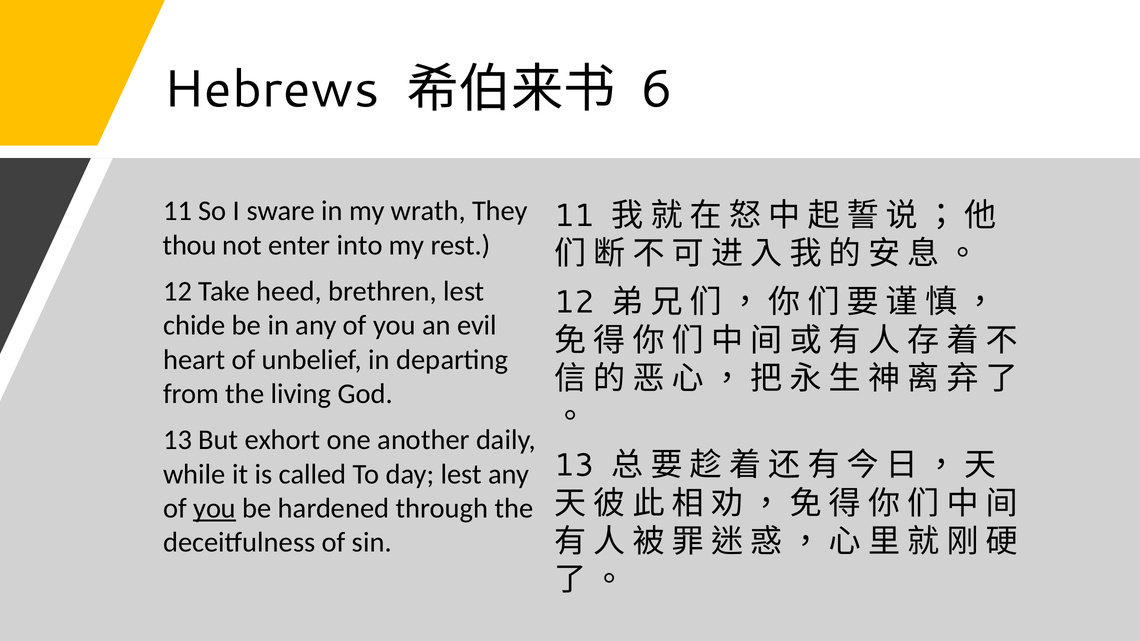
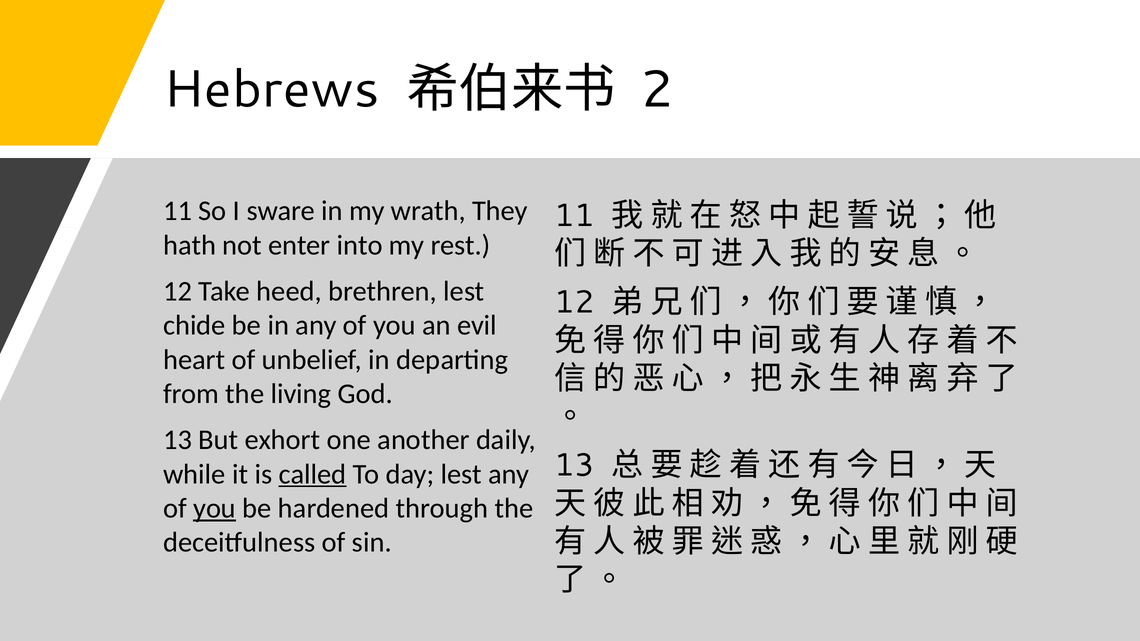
6: 6 -> 2
thou: thou -> hath
called underline: none -> present
